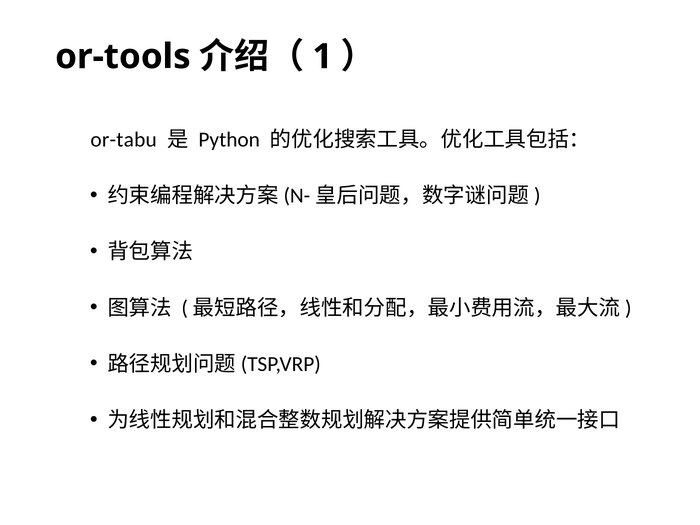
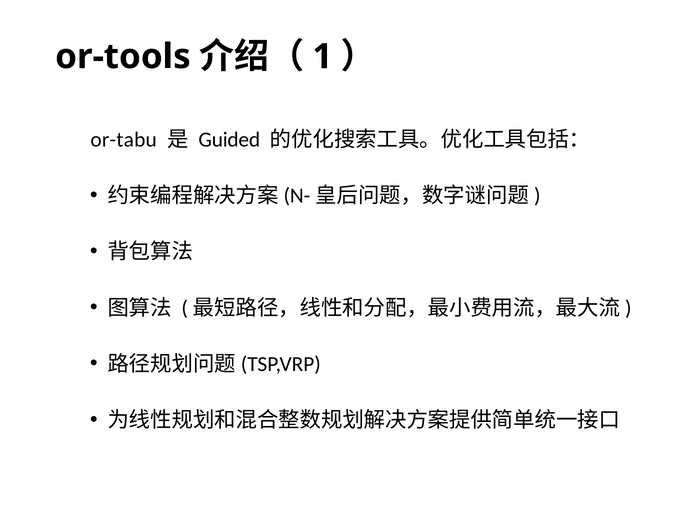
Python: Python -> Guided
